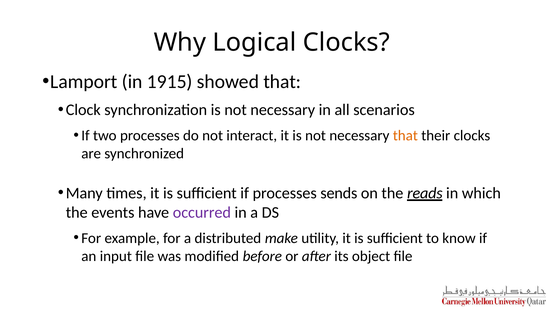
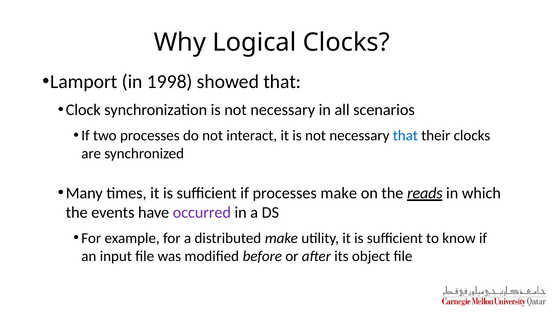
1915: 1915 -> 1998
that at (405, 135) colour: orange -> blue
processes sends: sends -> make
